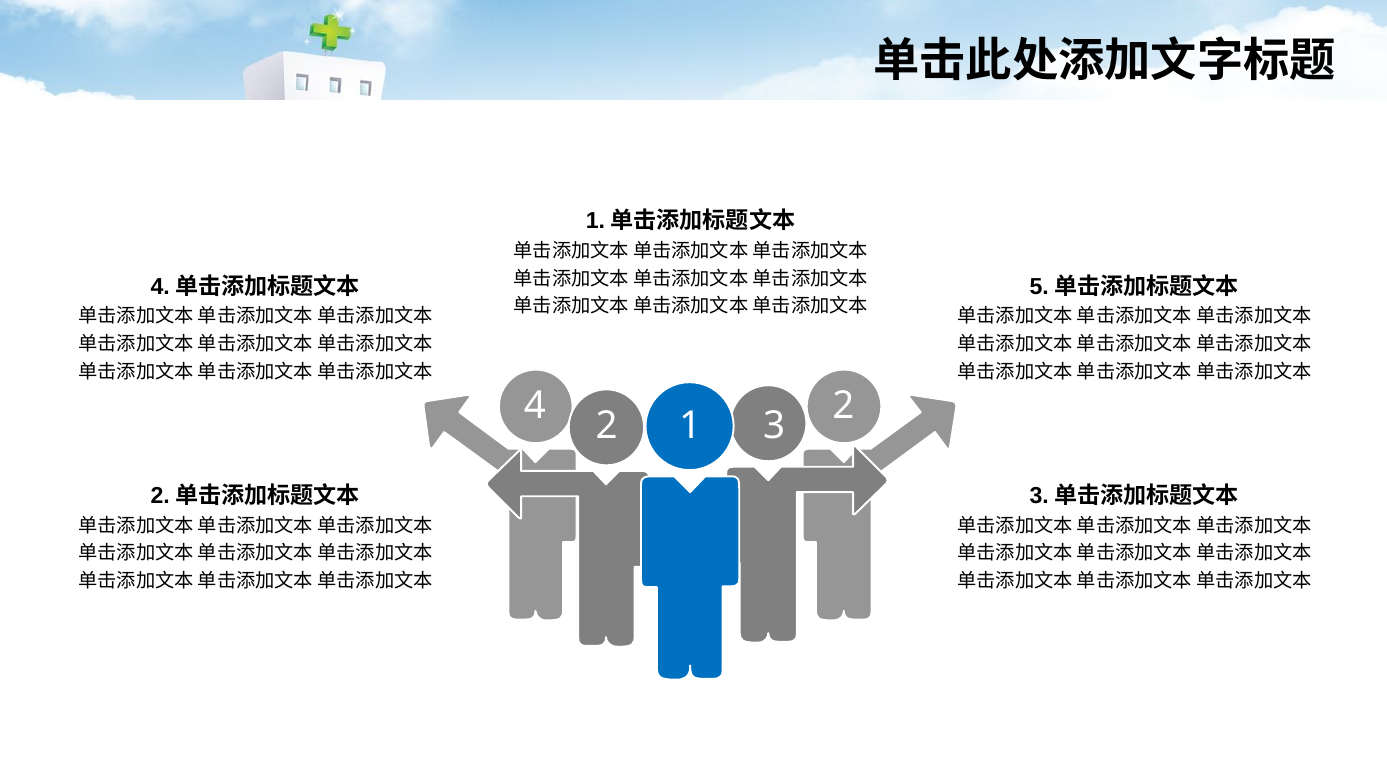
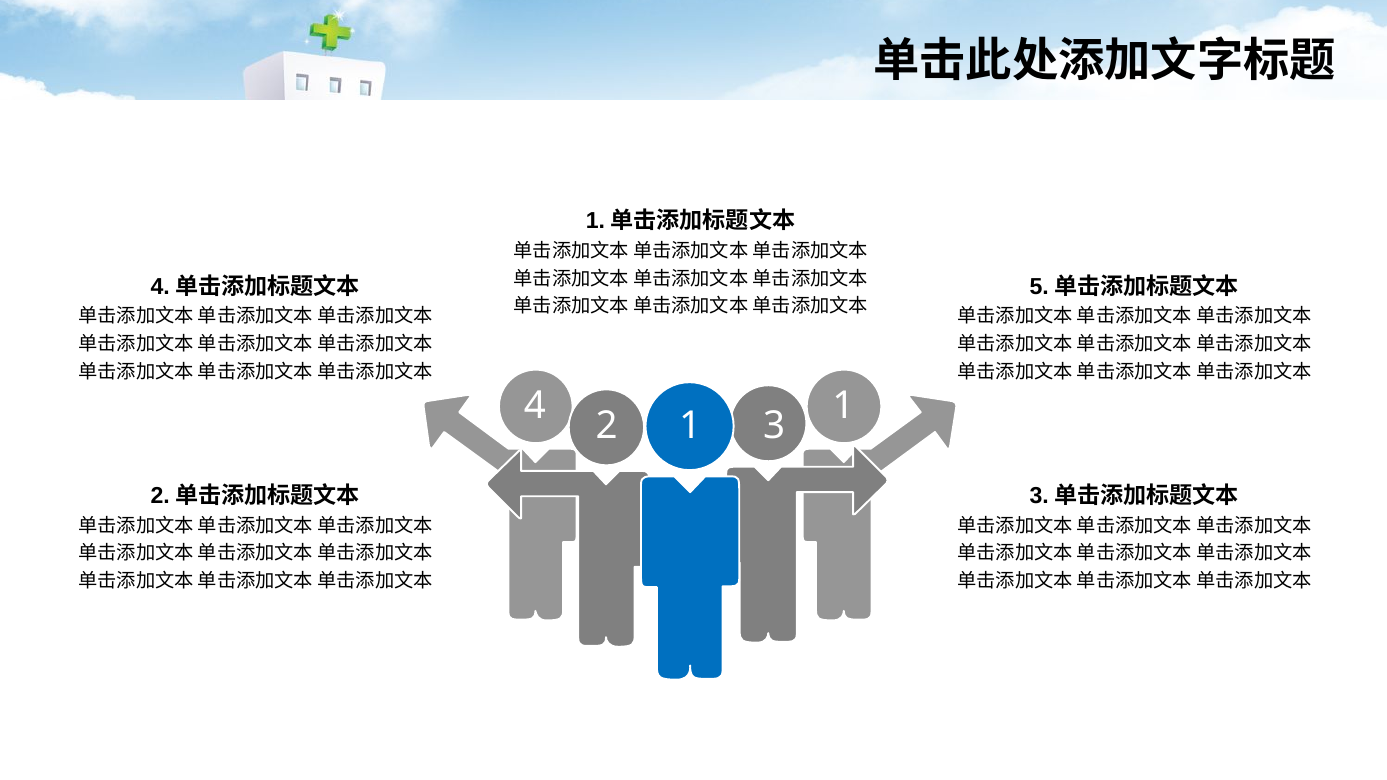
4 2: 2 -> 1
